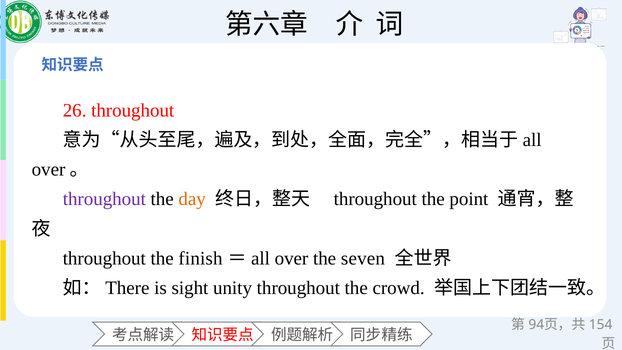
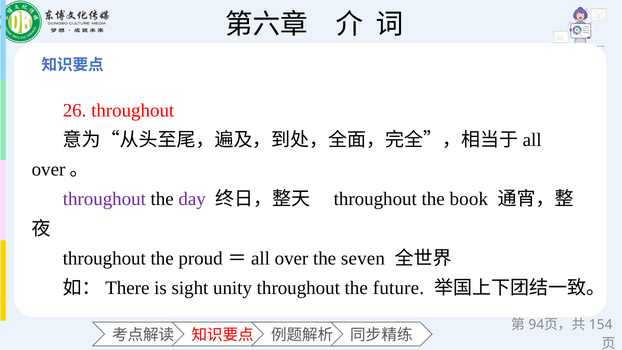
day colour: orange -> purple
point: point -> book
finish: finish -> proud
crowd: crowd -> future
